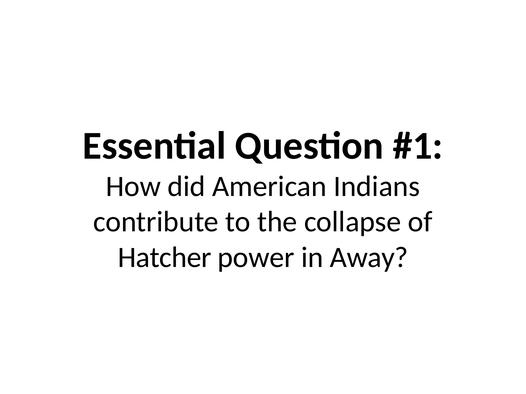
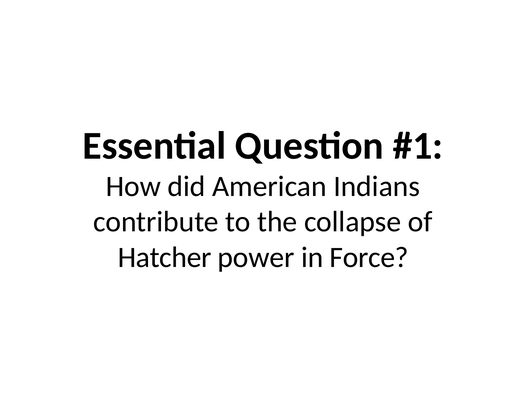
Away: Away -> Force
